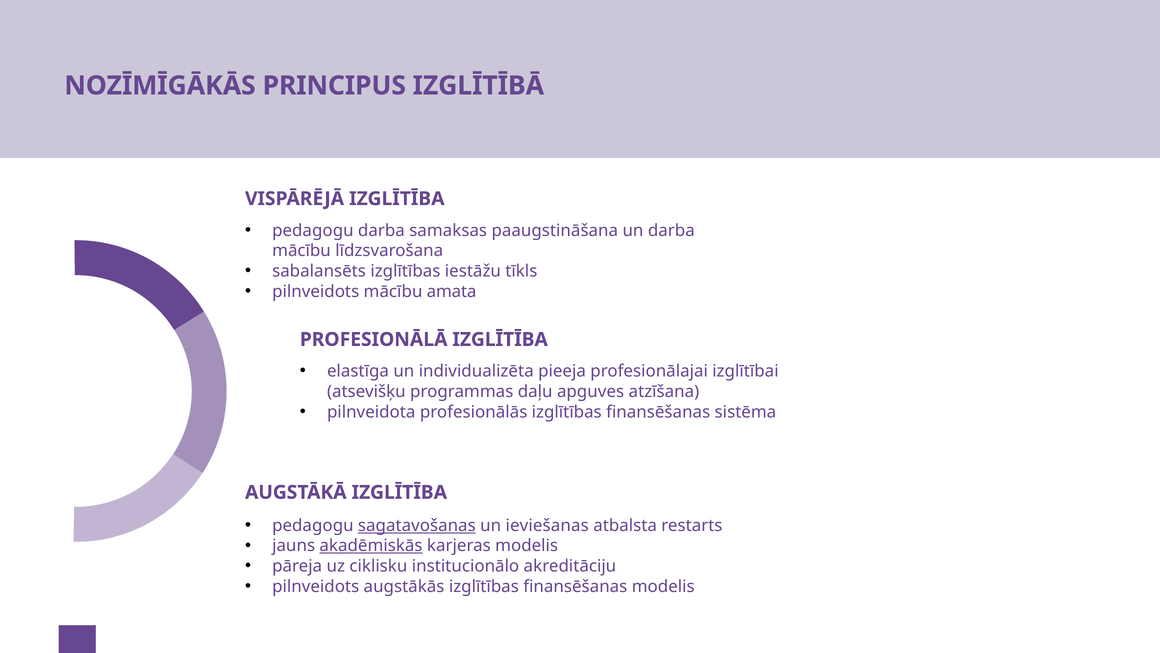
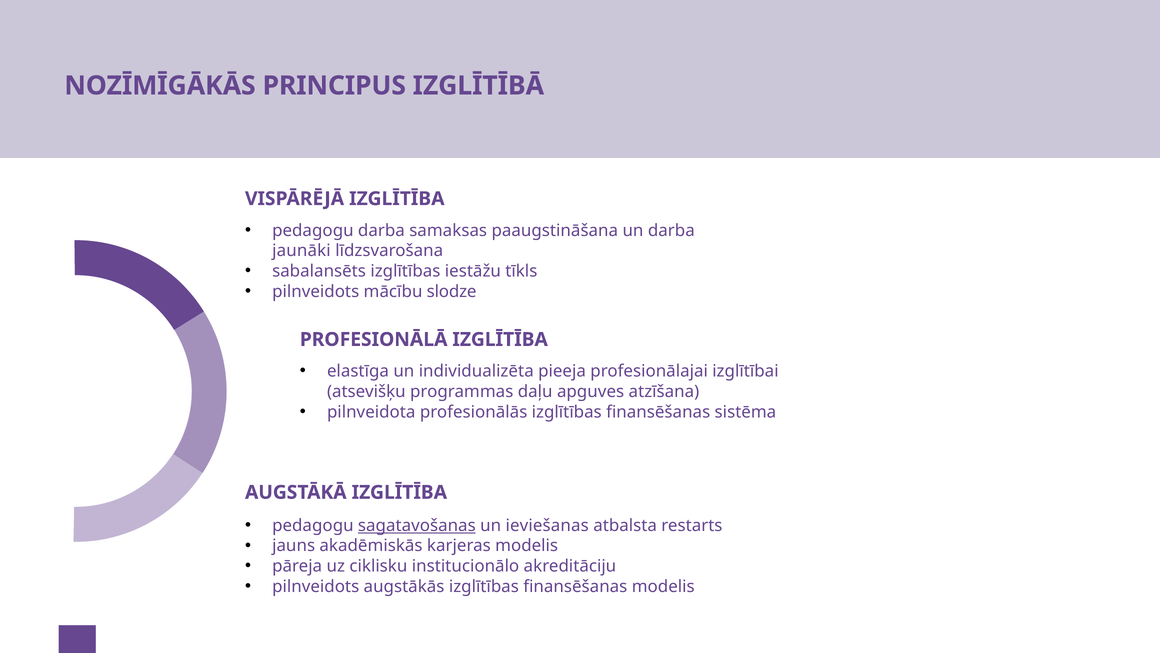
mācību at (302, 251): mācību -> jaunāki
amata: amata -> slodze
akadēmiskās underline: present -> none
